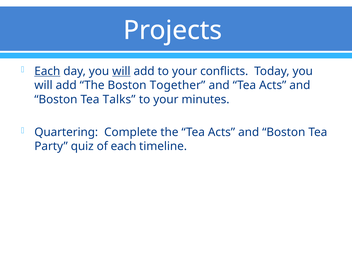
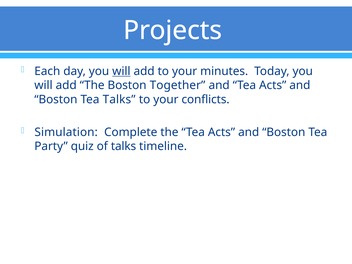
Each at (47, 71) underline: present -> none
conflicts: conflicts -> minutes
minutes: minutes -> conflicts
Quartering: Quartering -> Simulation
of each: each -> talks
